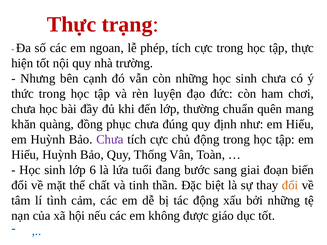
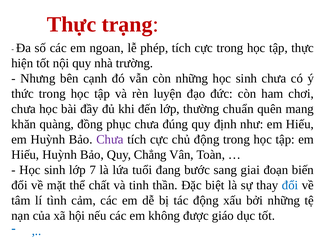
Thống: Thống -> Chẳng
6: 6 -> 7
đổi at (290, 185) colour: orange -> blue
